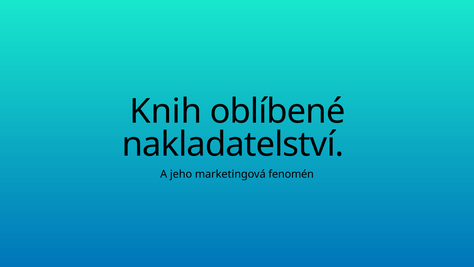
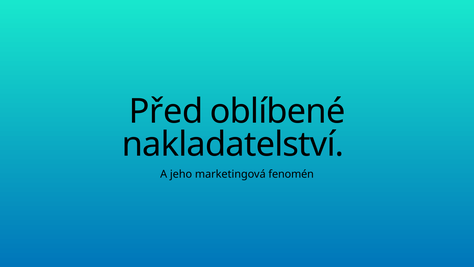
Knih: Knih -> Před
